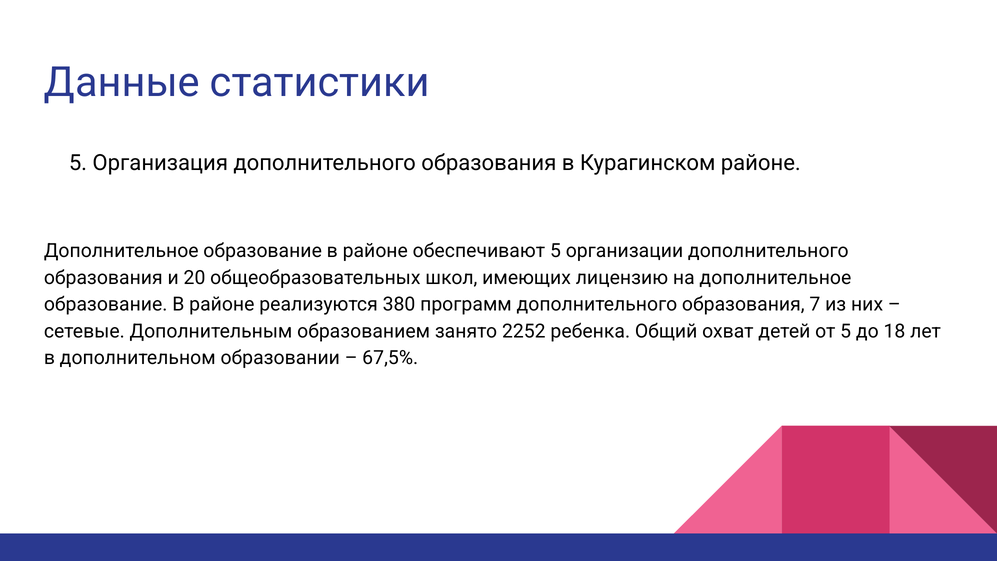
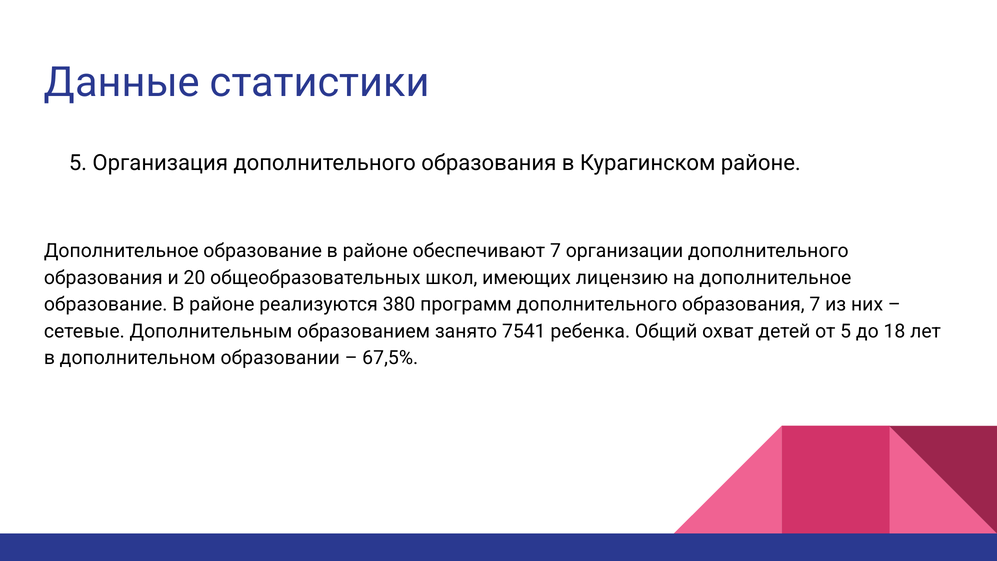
обеспечивают 5: 5 -> 7
2252: 2252 -> 7541
